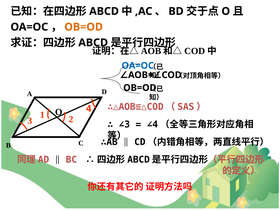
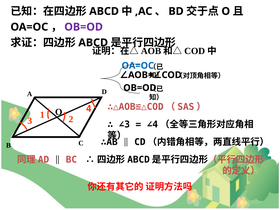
OB=OD at (84, 27) colour: orange -> purple
